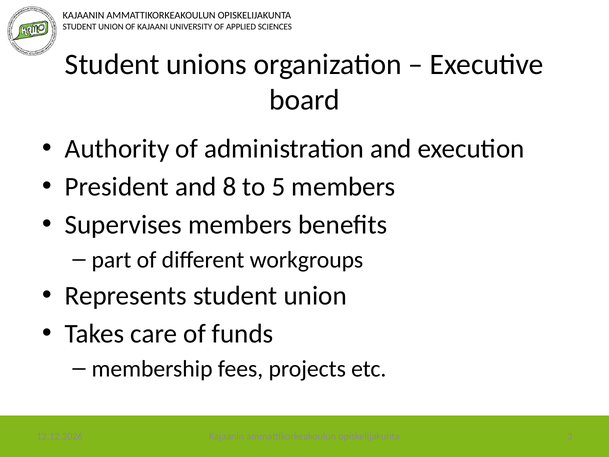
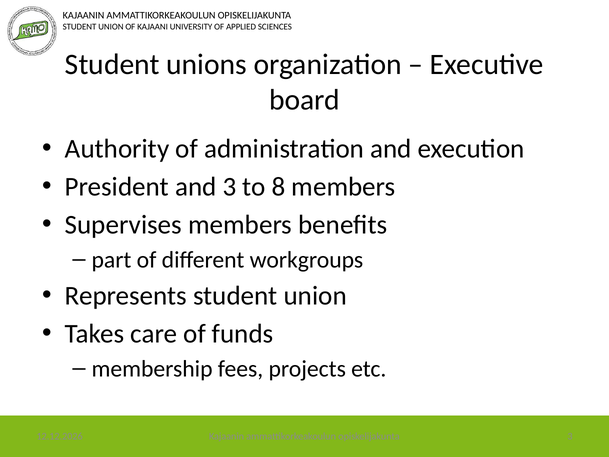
and 8: 8 -> 3
5: 5 -> 8
